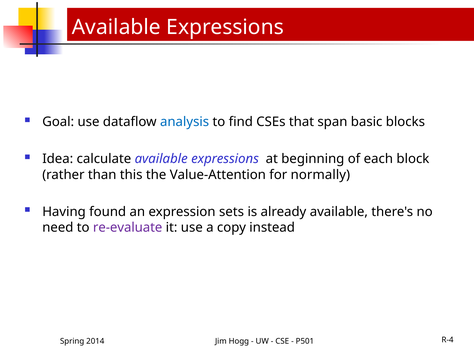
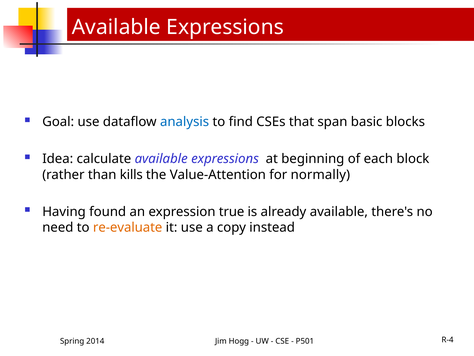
this: this -> kills
sets: sets -> true
re-evaluate colour: purple -> orange
